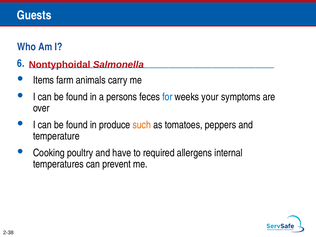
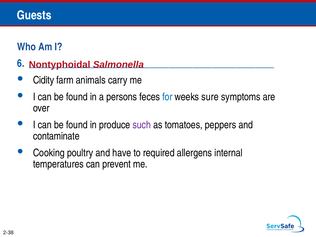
Items: Items -> Cidity
your: your -> sure
such colour: orange -> purple
temperature: temperature -> contaminate
